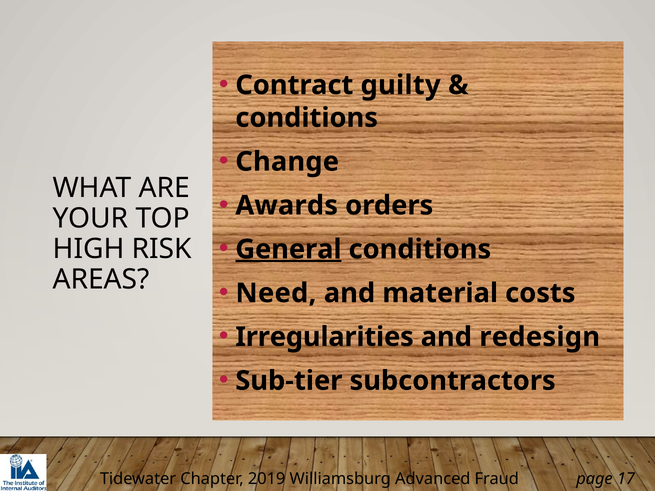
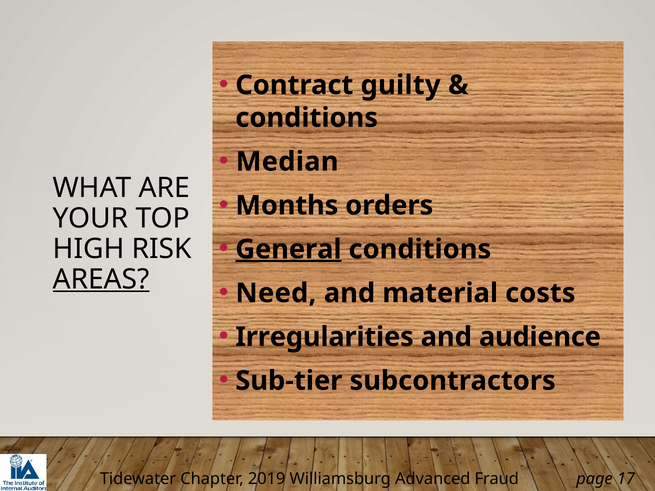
Change: Change -> Median
Awards: Awards -> Months
AREAS underline: none -> present
redesign: redesign -> audience
